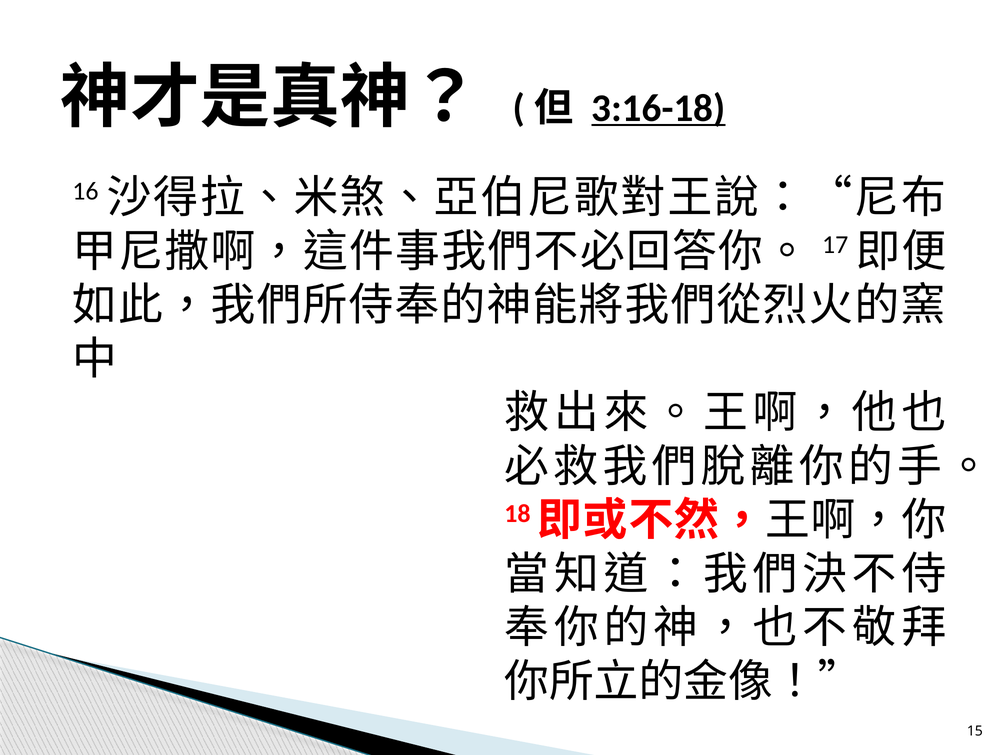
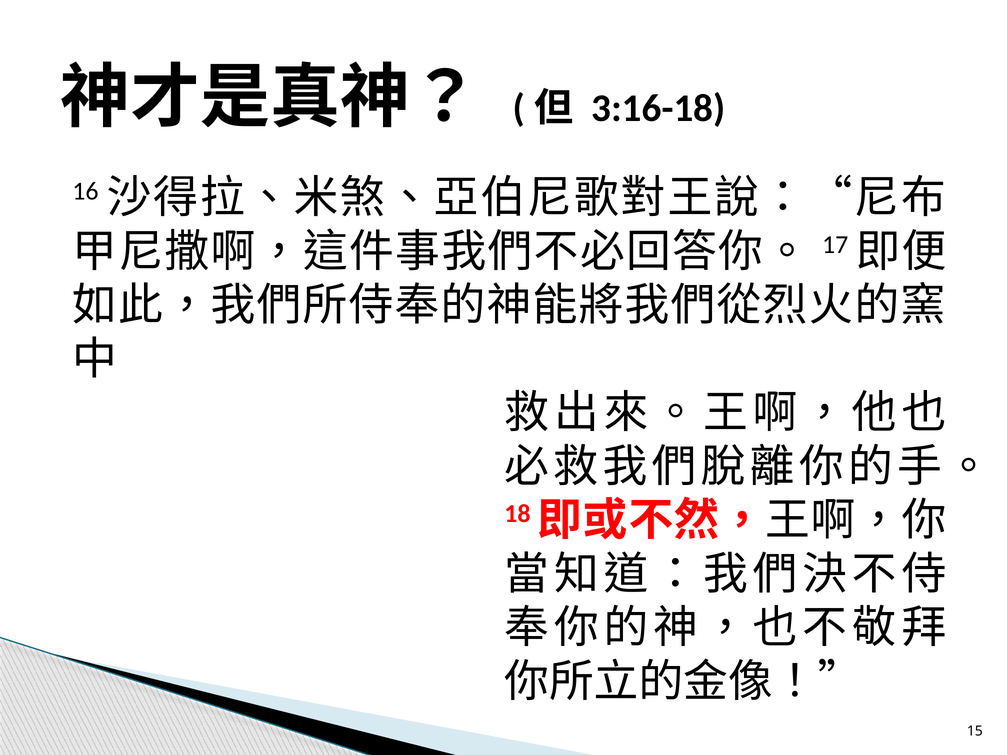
3:16-18 underline: present -> none
